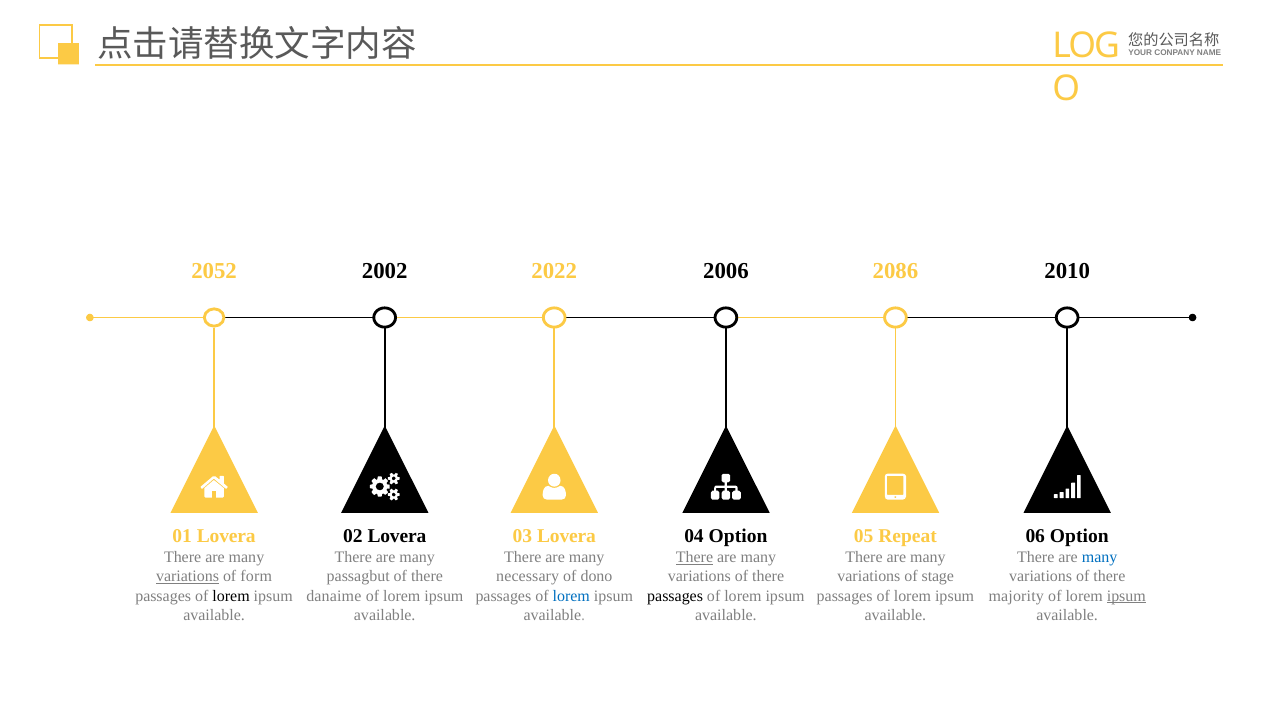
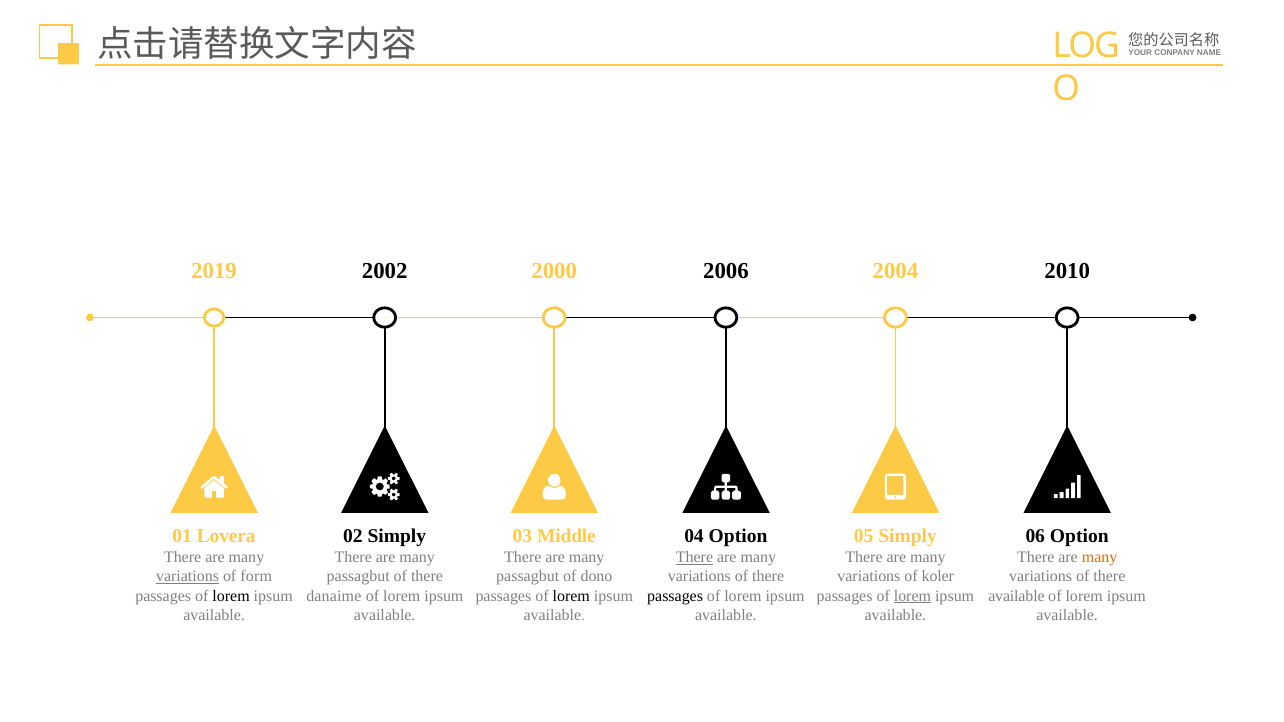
2052: 2052 -> 2019
2022: 2022 -> 2000
2086: 2086 -> 2004
02 Lovera: Lovera -> Simply
03 Lovera: Lovera -> Middle
05 Repeat: Repeat -> Simply
many at (1100, 557) colour: blue -> orange
necessary at (528, 577): necessary -> passagbut
stage: stage -> koler
lorem at (571, 596) colour: blue -> black
lorem at (912, 596) underline: none -> present
majority at (1016, 596): majority -> available
ipsum at (1126, 596) underline: present -> none
